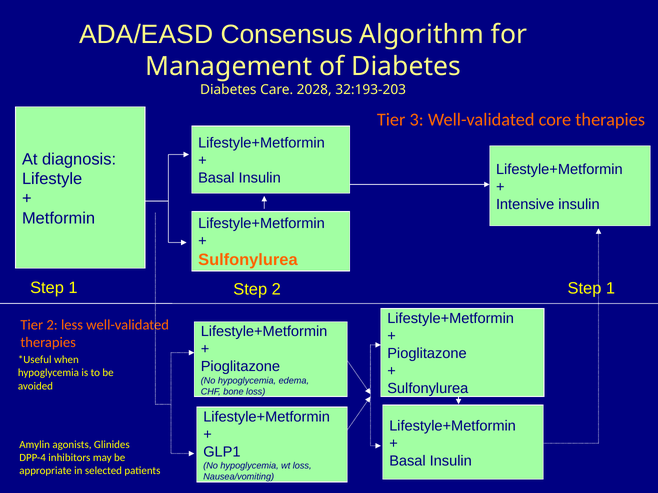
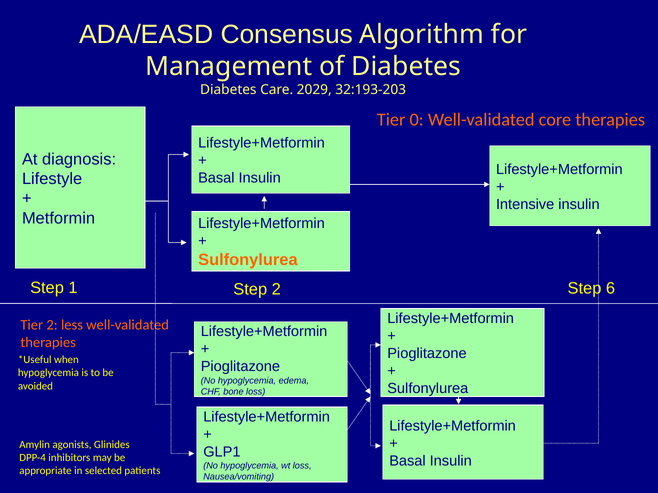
2028: 2028 -> 2029
3: 3 -> 0
2 Step 1: 1 -> 6
